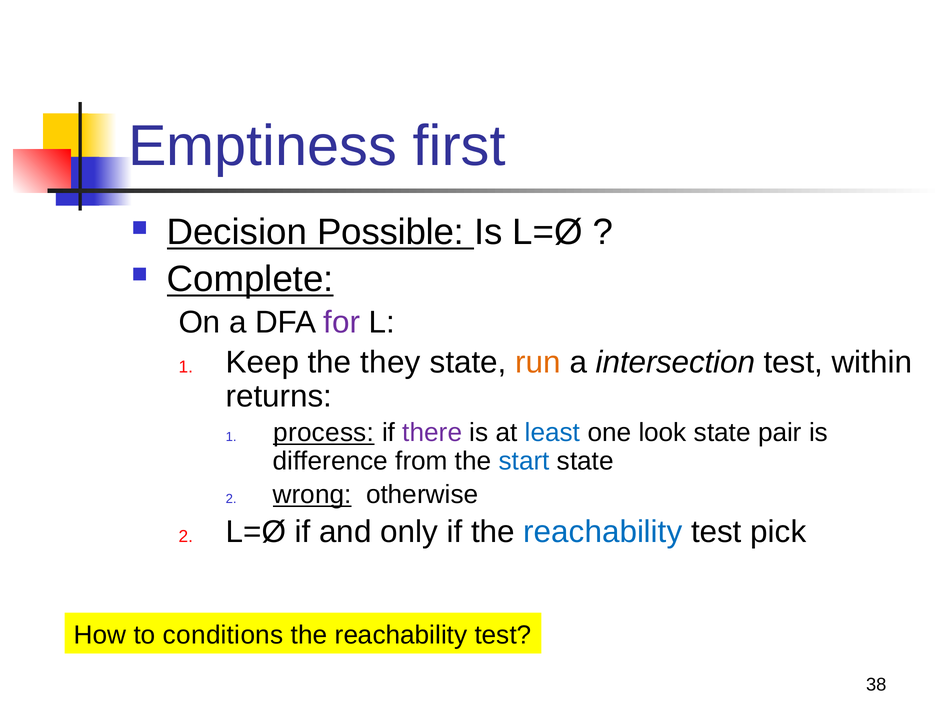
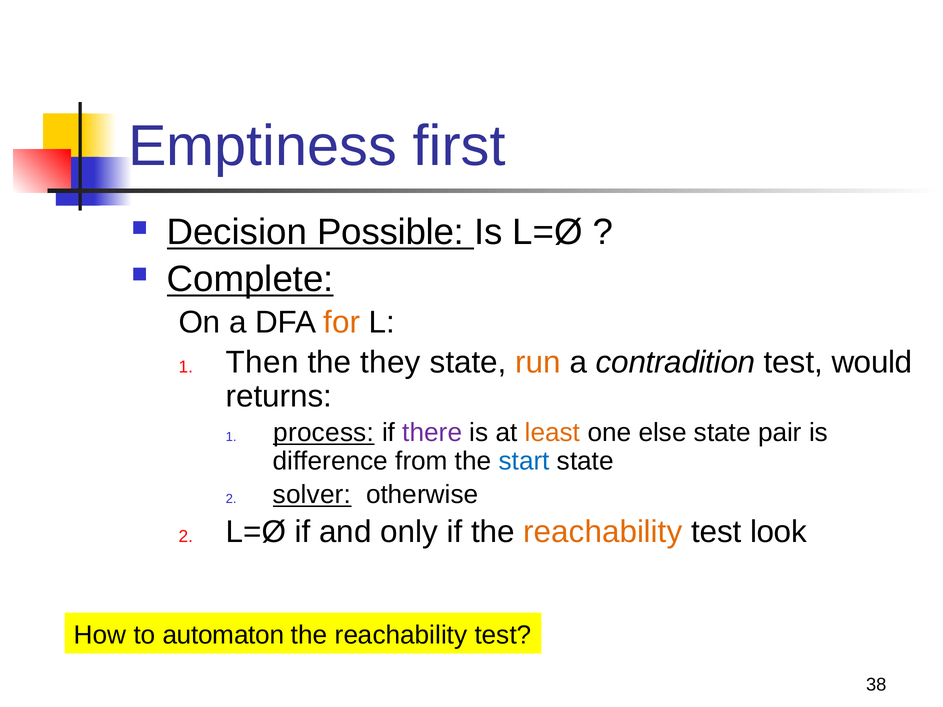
for colour: purple -> orange
Keep: Keep -> Then
intersection: intersection -> contradition
within: within -> would
least colour: blue -> orange
look: look -> else
wrong: wrong -> solver
reachability at (603, 532) colour: blue -> orange
pick: pick -> look
conditions: conditions -> automaton
